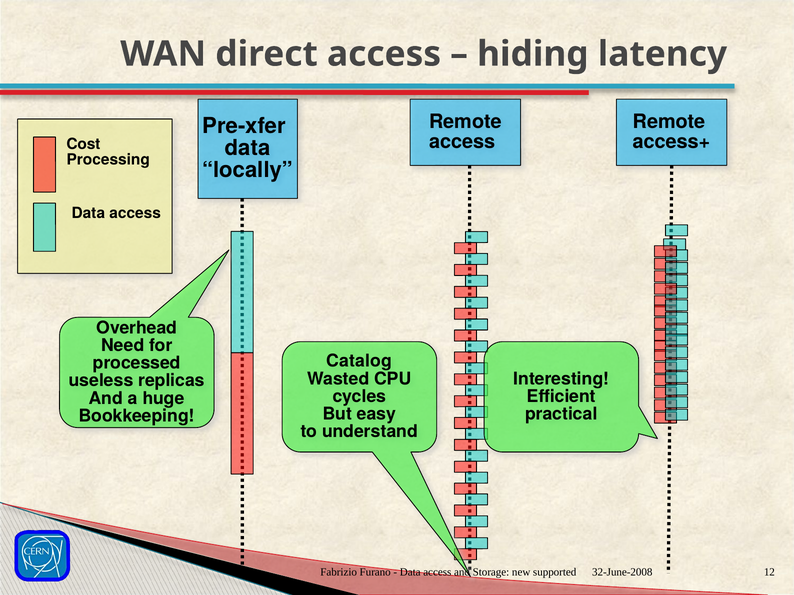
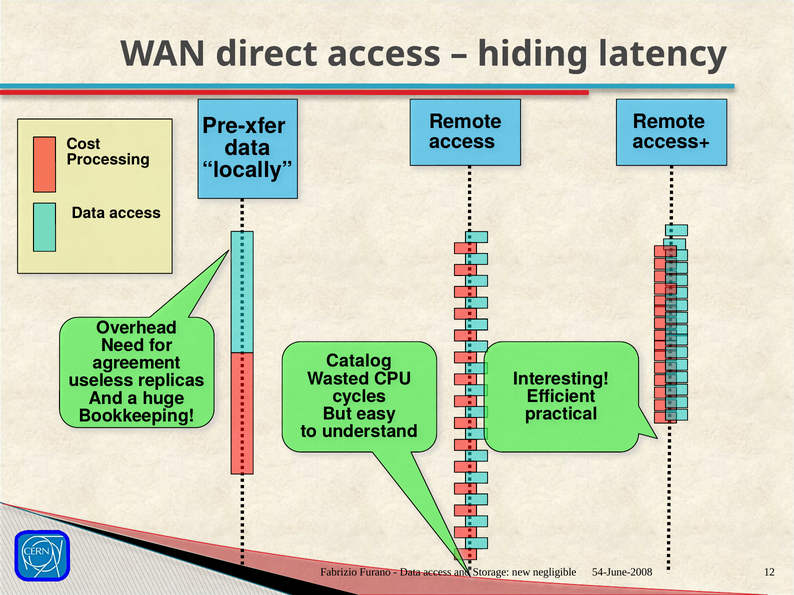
processed: processed -> agreement
supported: supported -> negligible
32-June-2008: 32-June-2008 -> 54-June-2008
